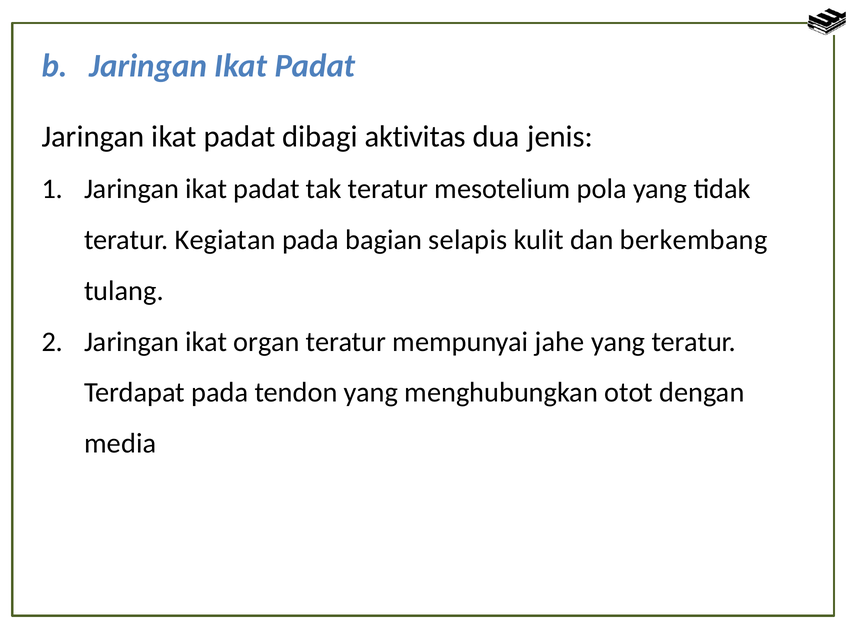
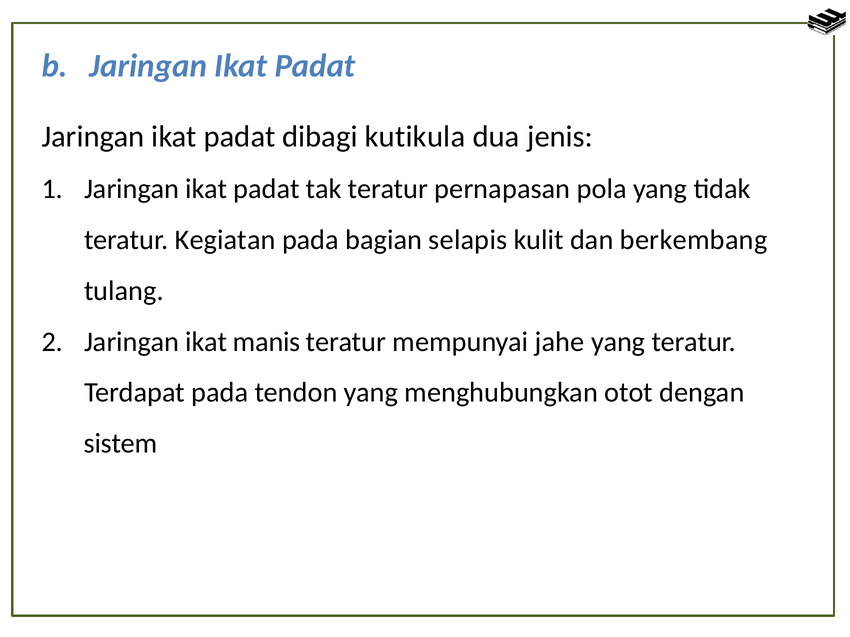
aktivitas: aktivitas -> kutikula
mesotelium: mesotelium -> pernapasan
organ: organ -> manis
media: media -> sistem
